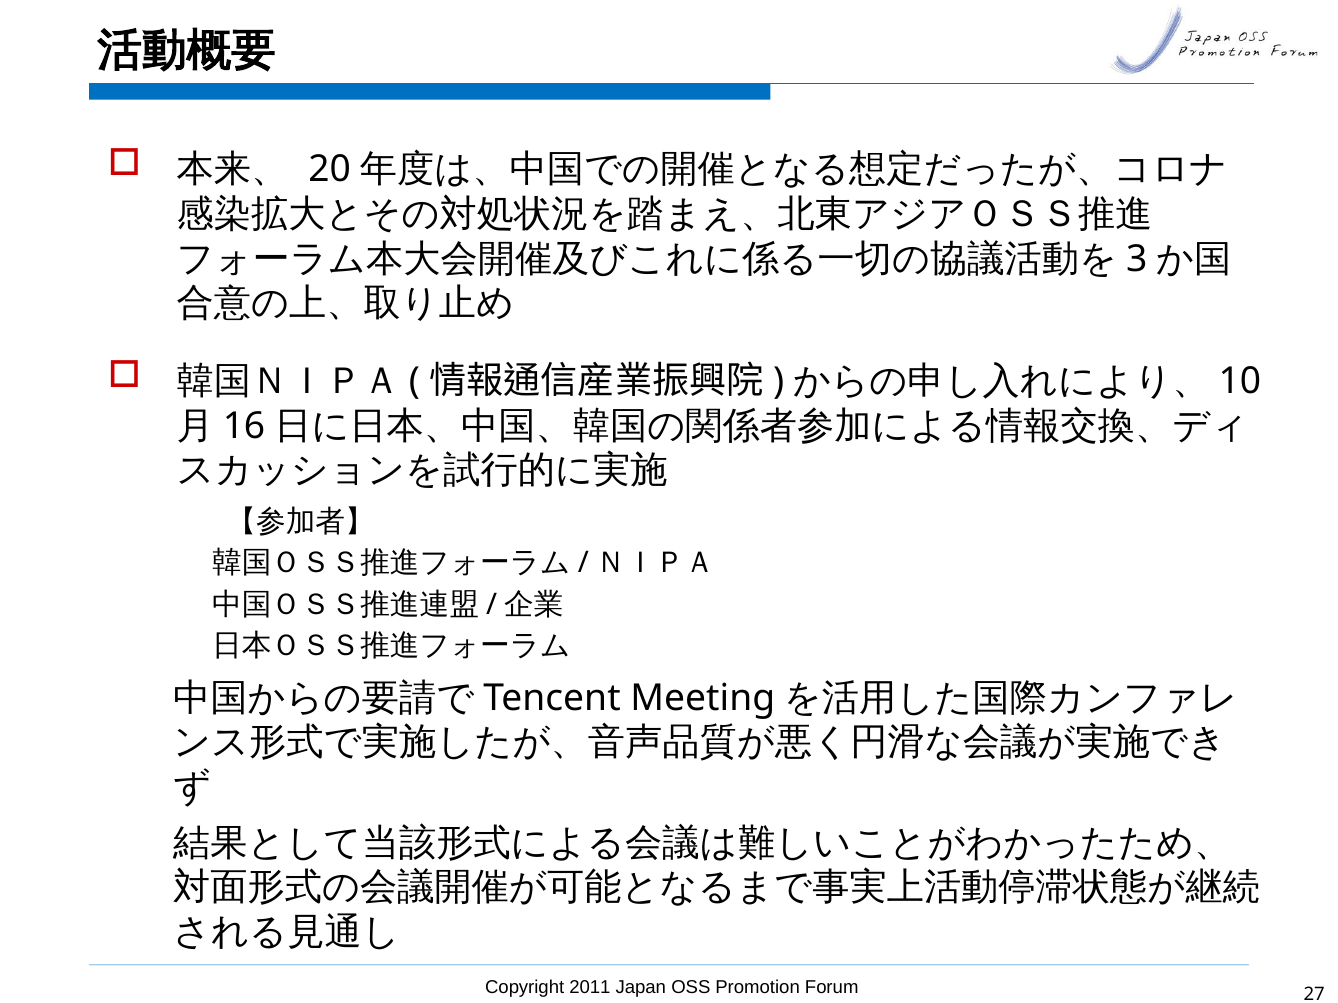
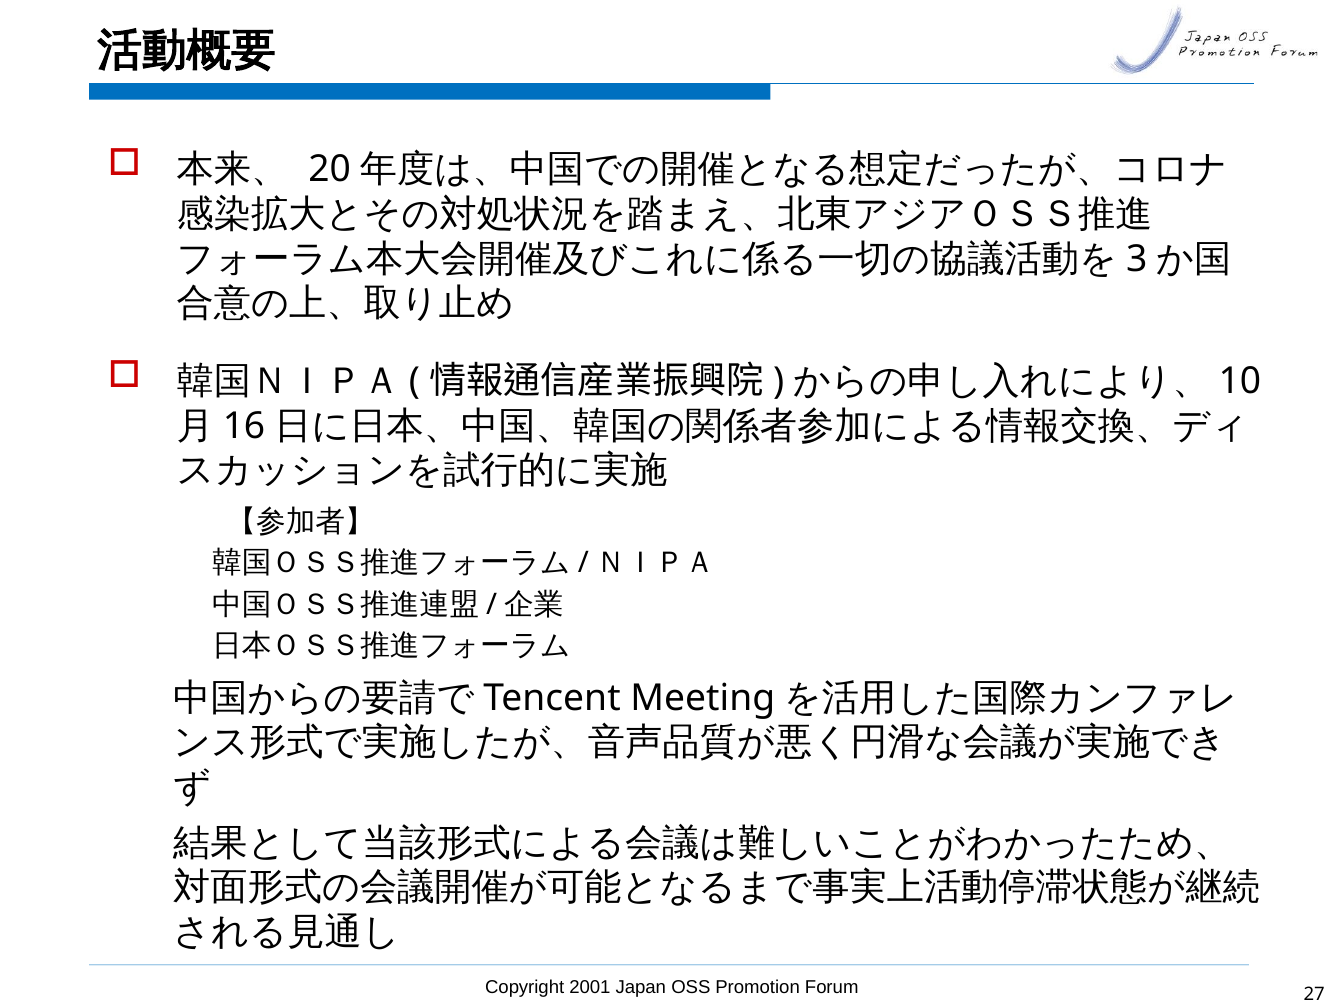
2011: 2011 -> 2001
